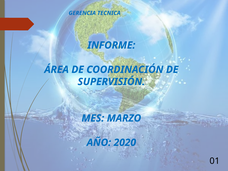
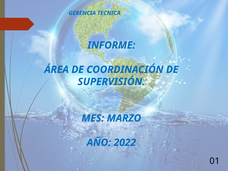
2020: 2020 -> 2022
